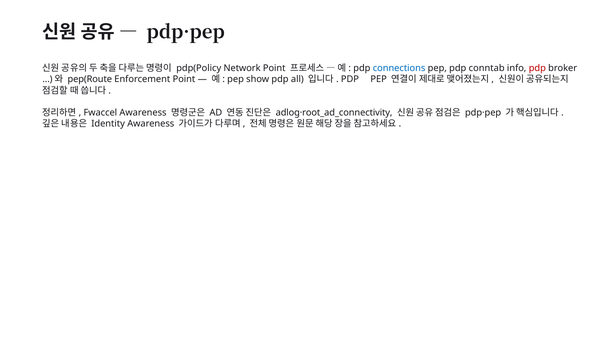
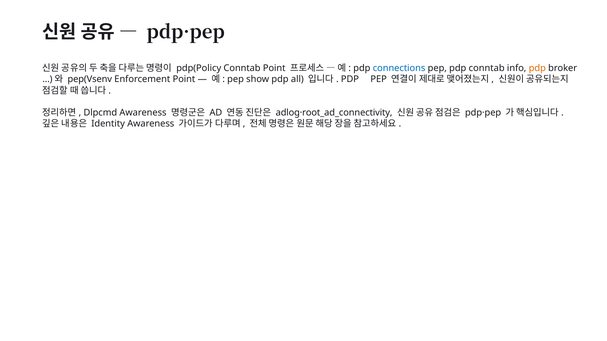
pdp(Policy Network: Network -> Conntab
pdp at (537, 68) colour: red -> orange
pep(Route: pep(Route -> pep(Vsenv
Fwaccel: Fwaccel -> Dlpcmd
